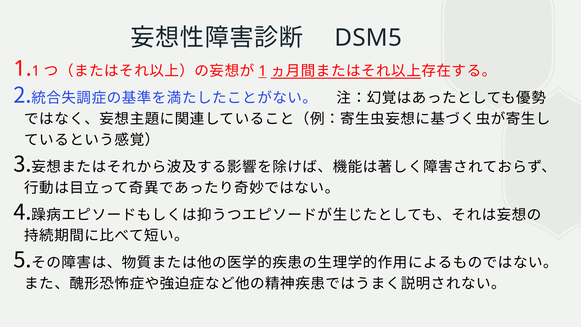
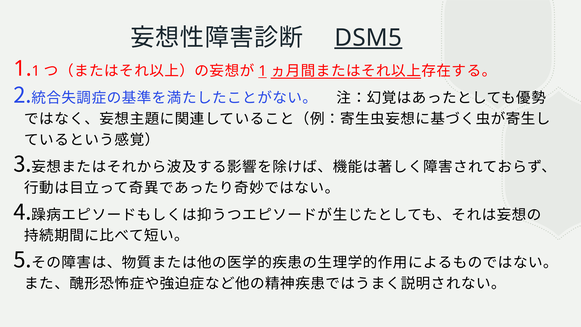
DSM5 underline: none -> present
